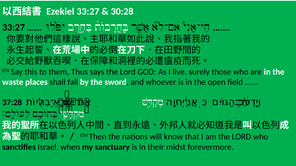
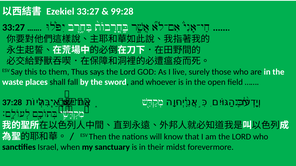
30:28: 30:28 -> 99:28
